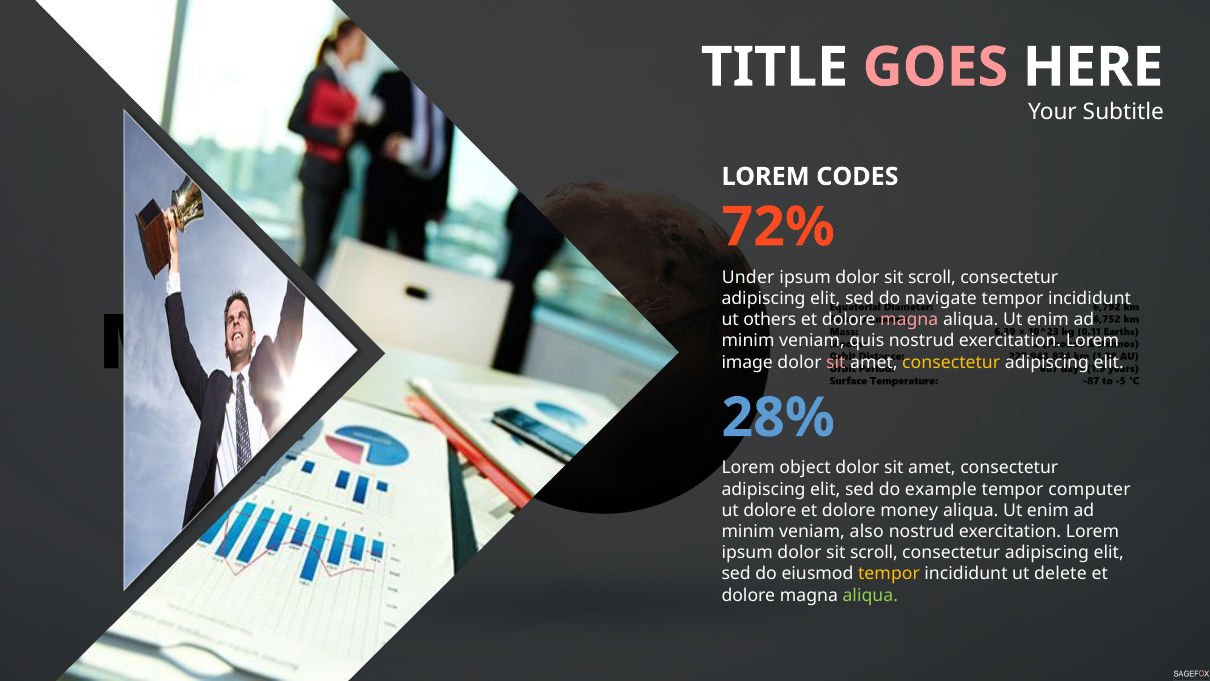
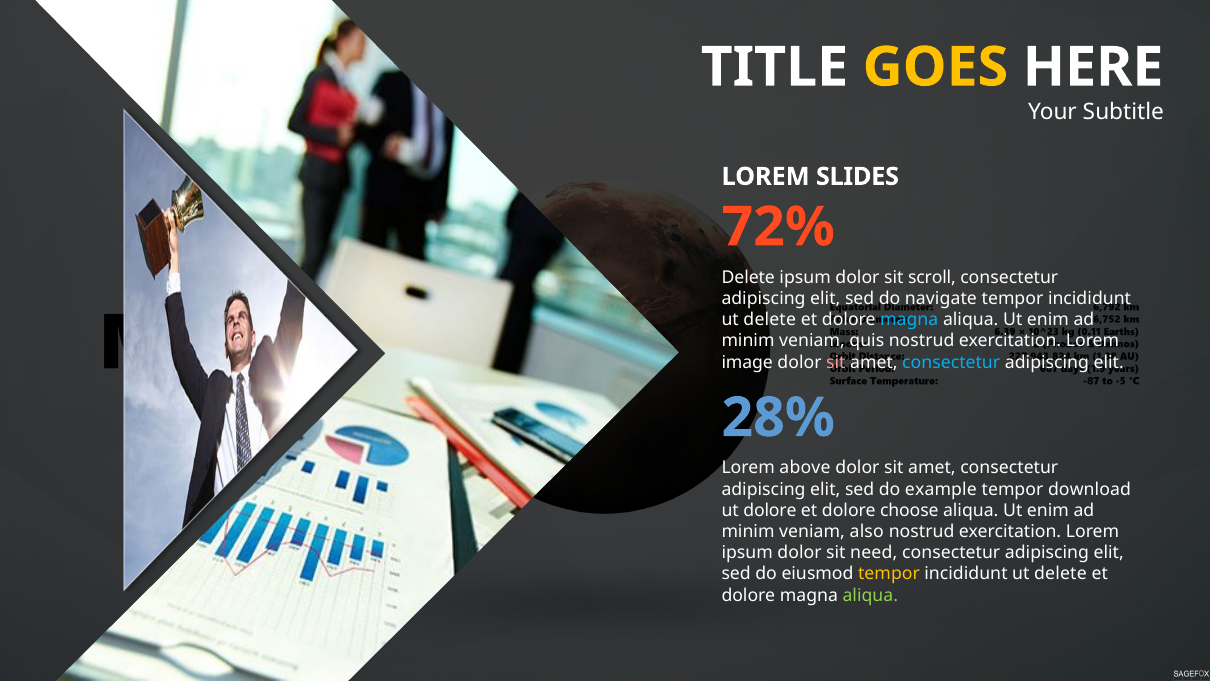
GOES colour: pink -> yellow
CODES: CODES -> SLIDES
Under at (748, 277): Under -> Delete
others at (770, 320): others -> delete
magna at (909, 320) colour: pink -> light blue
consectetur at (951, 362) colour: yellow -> light blue
object: object -> above
computer: computer -> download
money: money -> choose
scroll at (874, 553): scroll -> need
